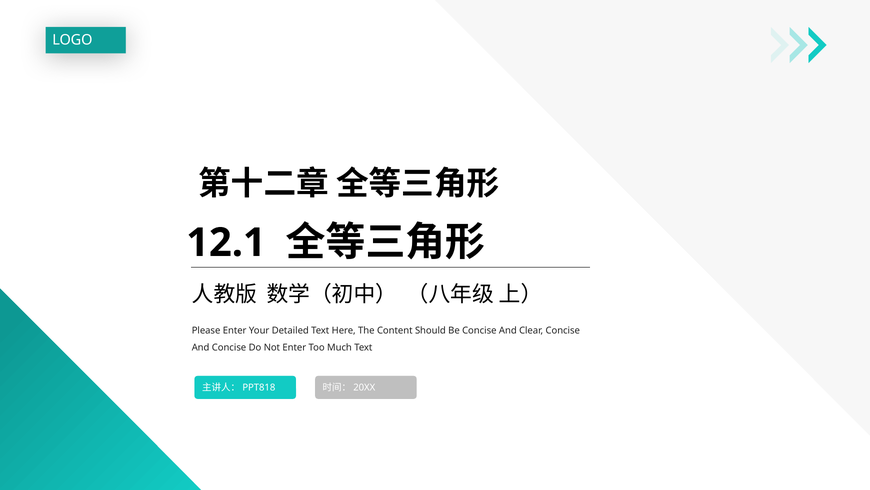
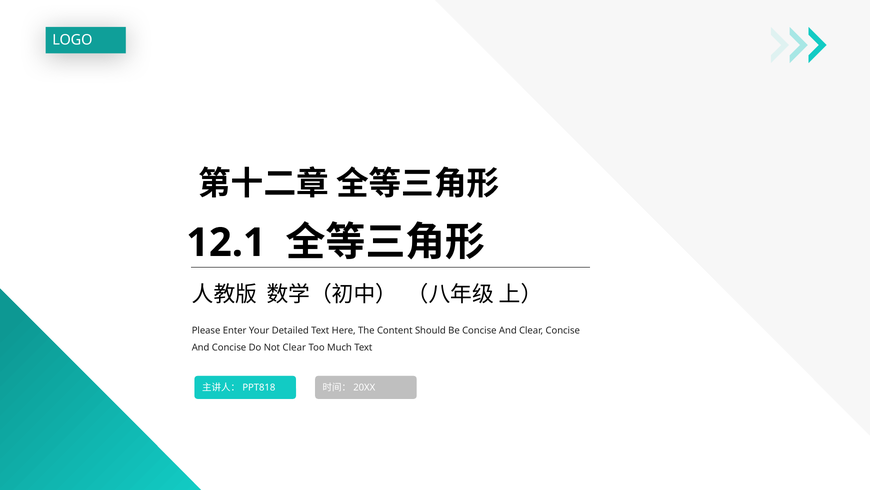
Not Enter: Enter -> Clear
